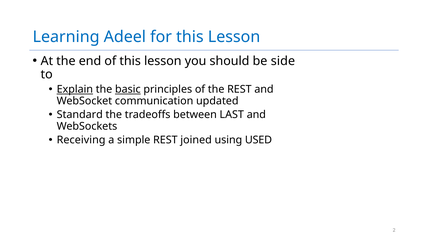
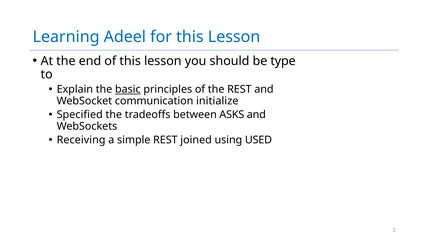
side: side -> type
Explain underline: present -> none
updated: updated -> initialize
Standard: Standard -> Specified
LAST: LAST -> ASKS
